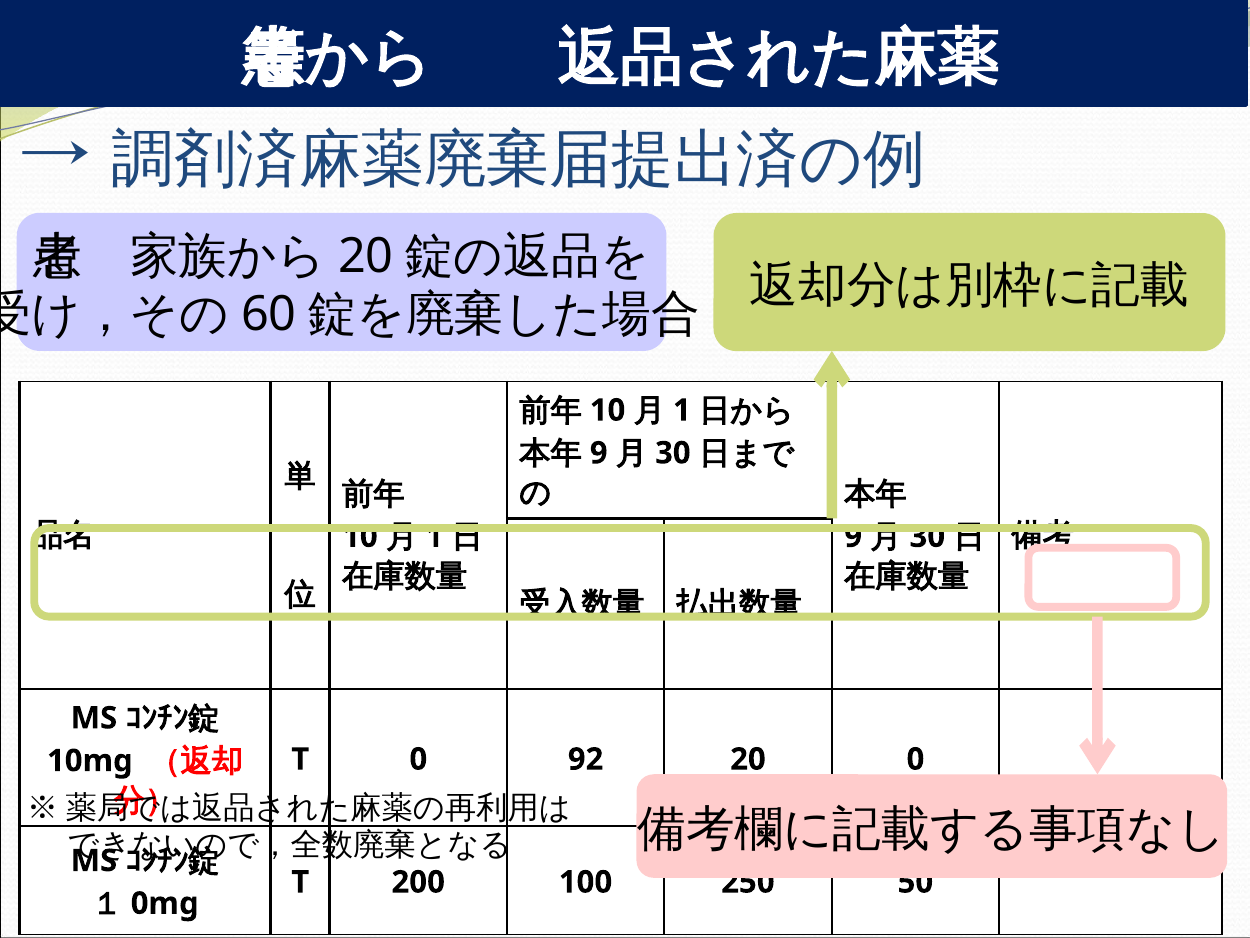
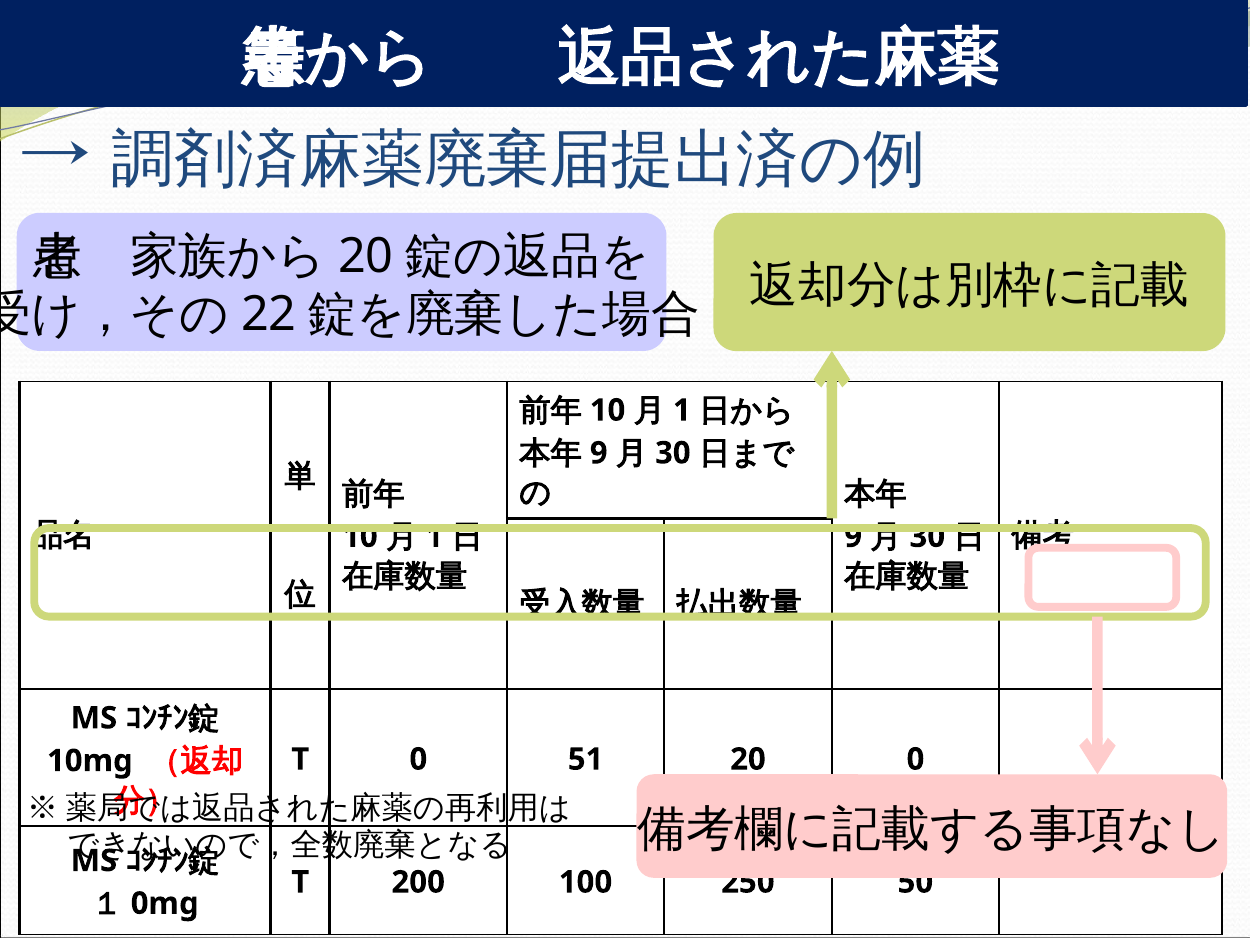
60: 60 -> 22
92: 92 -> 51
